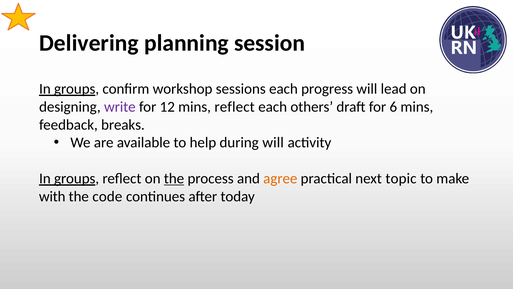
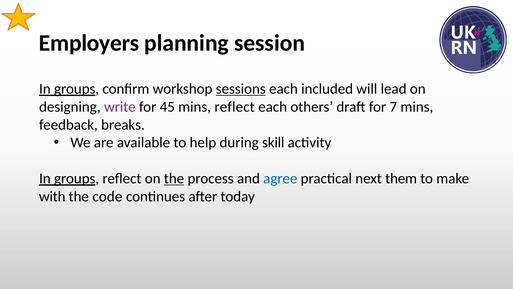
Delivering: Delivering -> Employers
sessions underline: none -> present
progress: progress -> included
12: 12 -> 45
6: 6 -> 7
during will: will -> skill
agree colour: orange -> blue
topic: topic -> them
